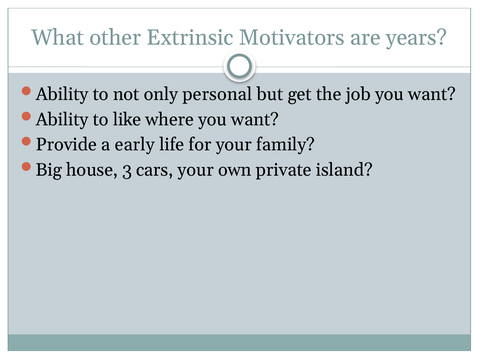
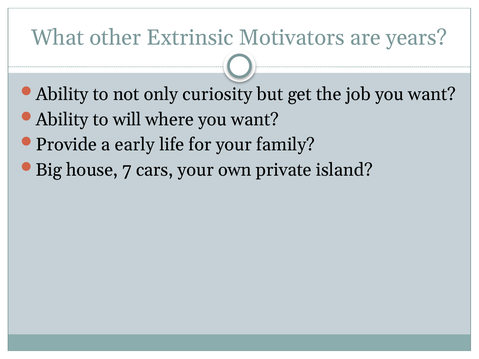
personal: personal -> curiosity
like: like -> will
3: 3 -> 7
